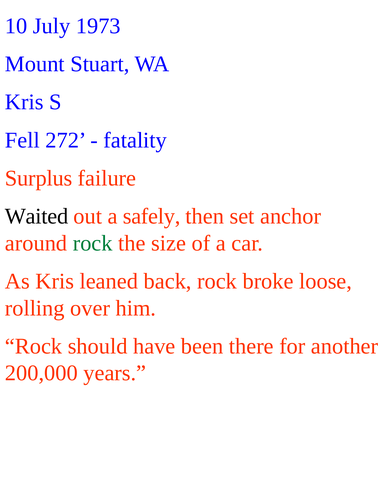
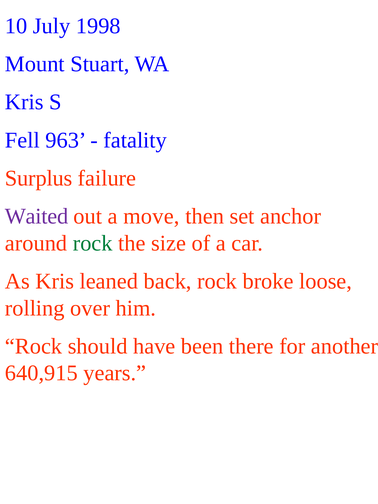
1973: 1973 -> 1998
272: 272 -> 963
Waited colour: black -> purple
safely: safely -> move
200,000: 200,000 -> 640,915
